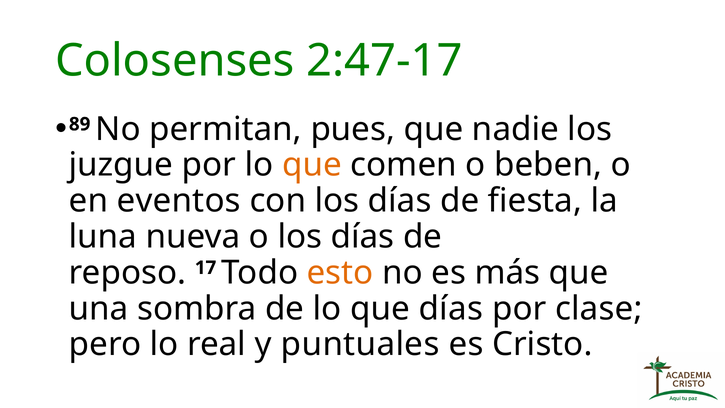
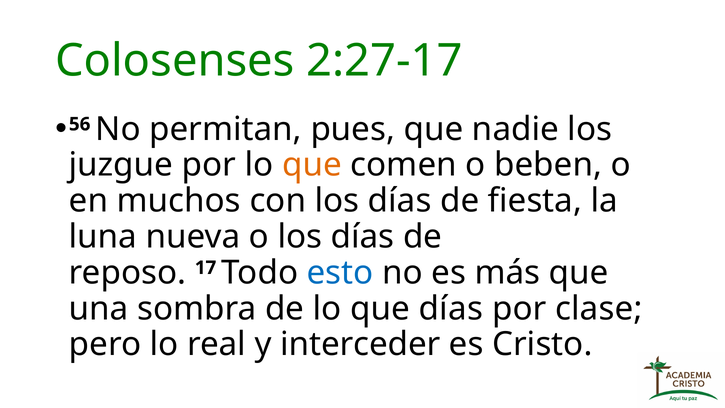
2:47-17: 2:47-17 -> 2:27-17
89: 89 -> 56
eventos: eventos -> muchos
esto colour: orange -> blue
puntuales: puntuales -> interceder
